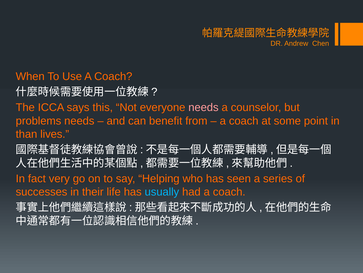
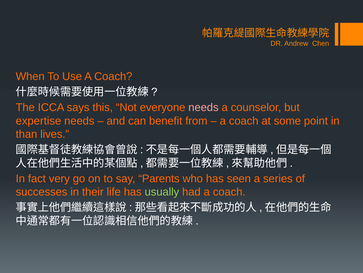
problems: problems -> expertise
Helping: Helping -> Parents
usually colour: light blue -> light green
